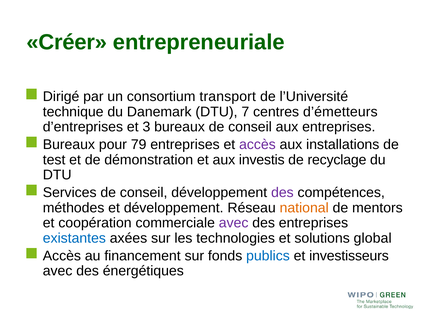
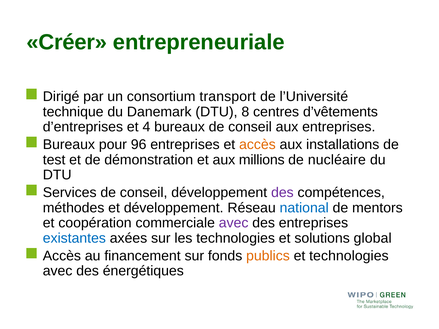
7: 7 -> 8
d’émetteurs: d’émetteurs -> d’vêtements
3: 3 -> 4
79: 79 -> 96
accès at (257, 145) colour: purple -> orange
investis: investis -> millions
recyclage: recyclage -> nucléaire
national colour: orange -> blue
publics colour: blue -> orange
et investisseurs: investisseurs -> technologies
